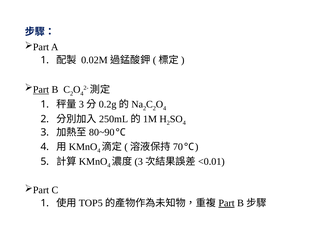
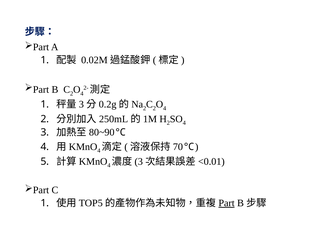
Part at (41, 90) underline: present -> none
